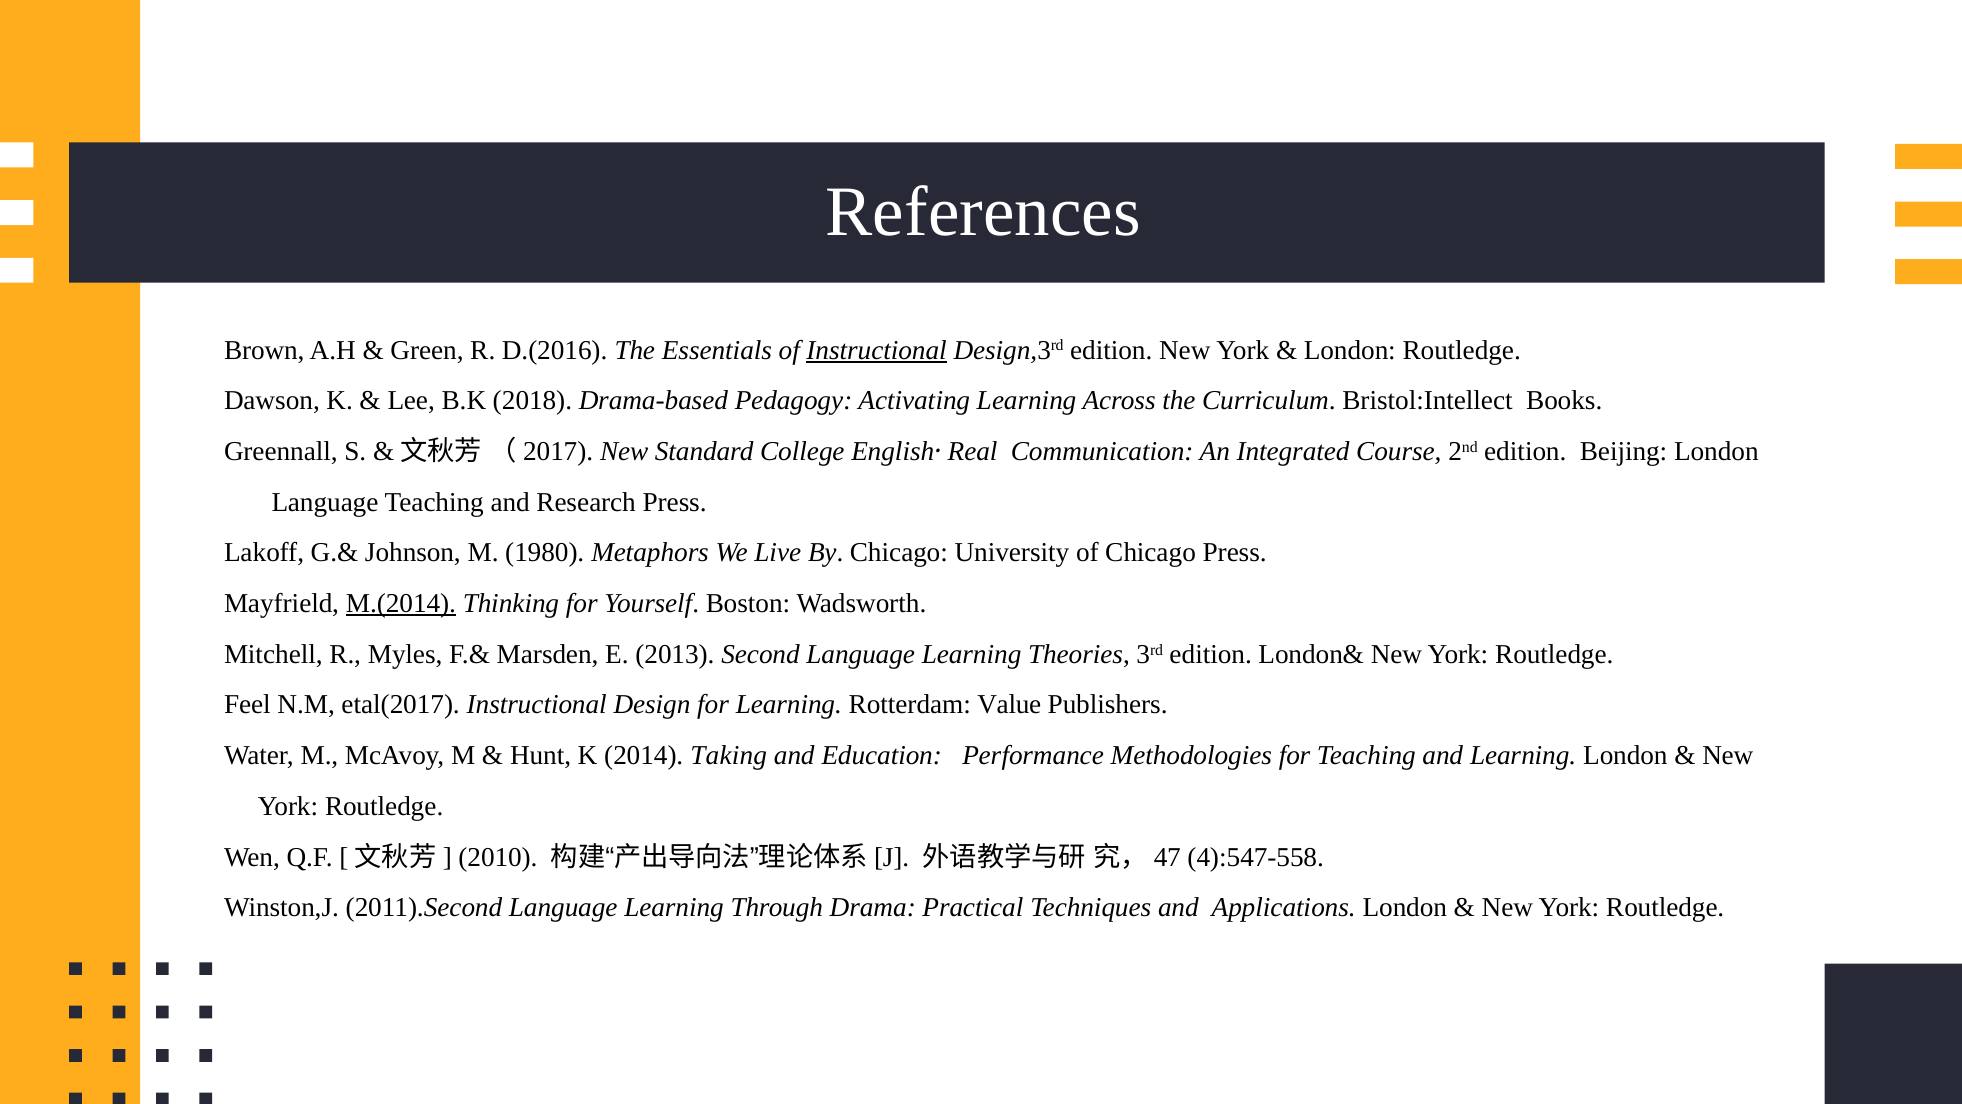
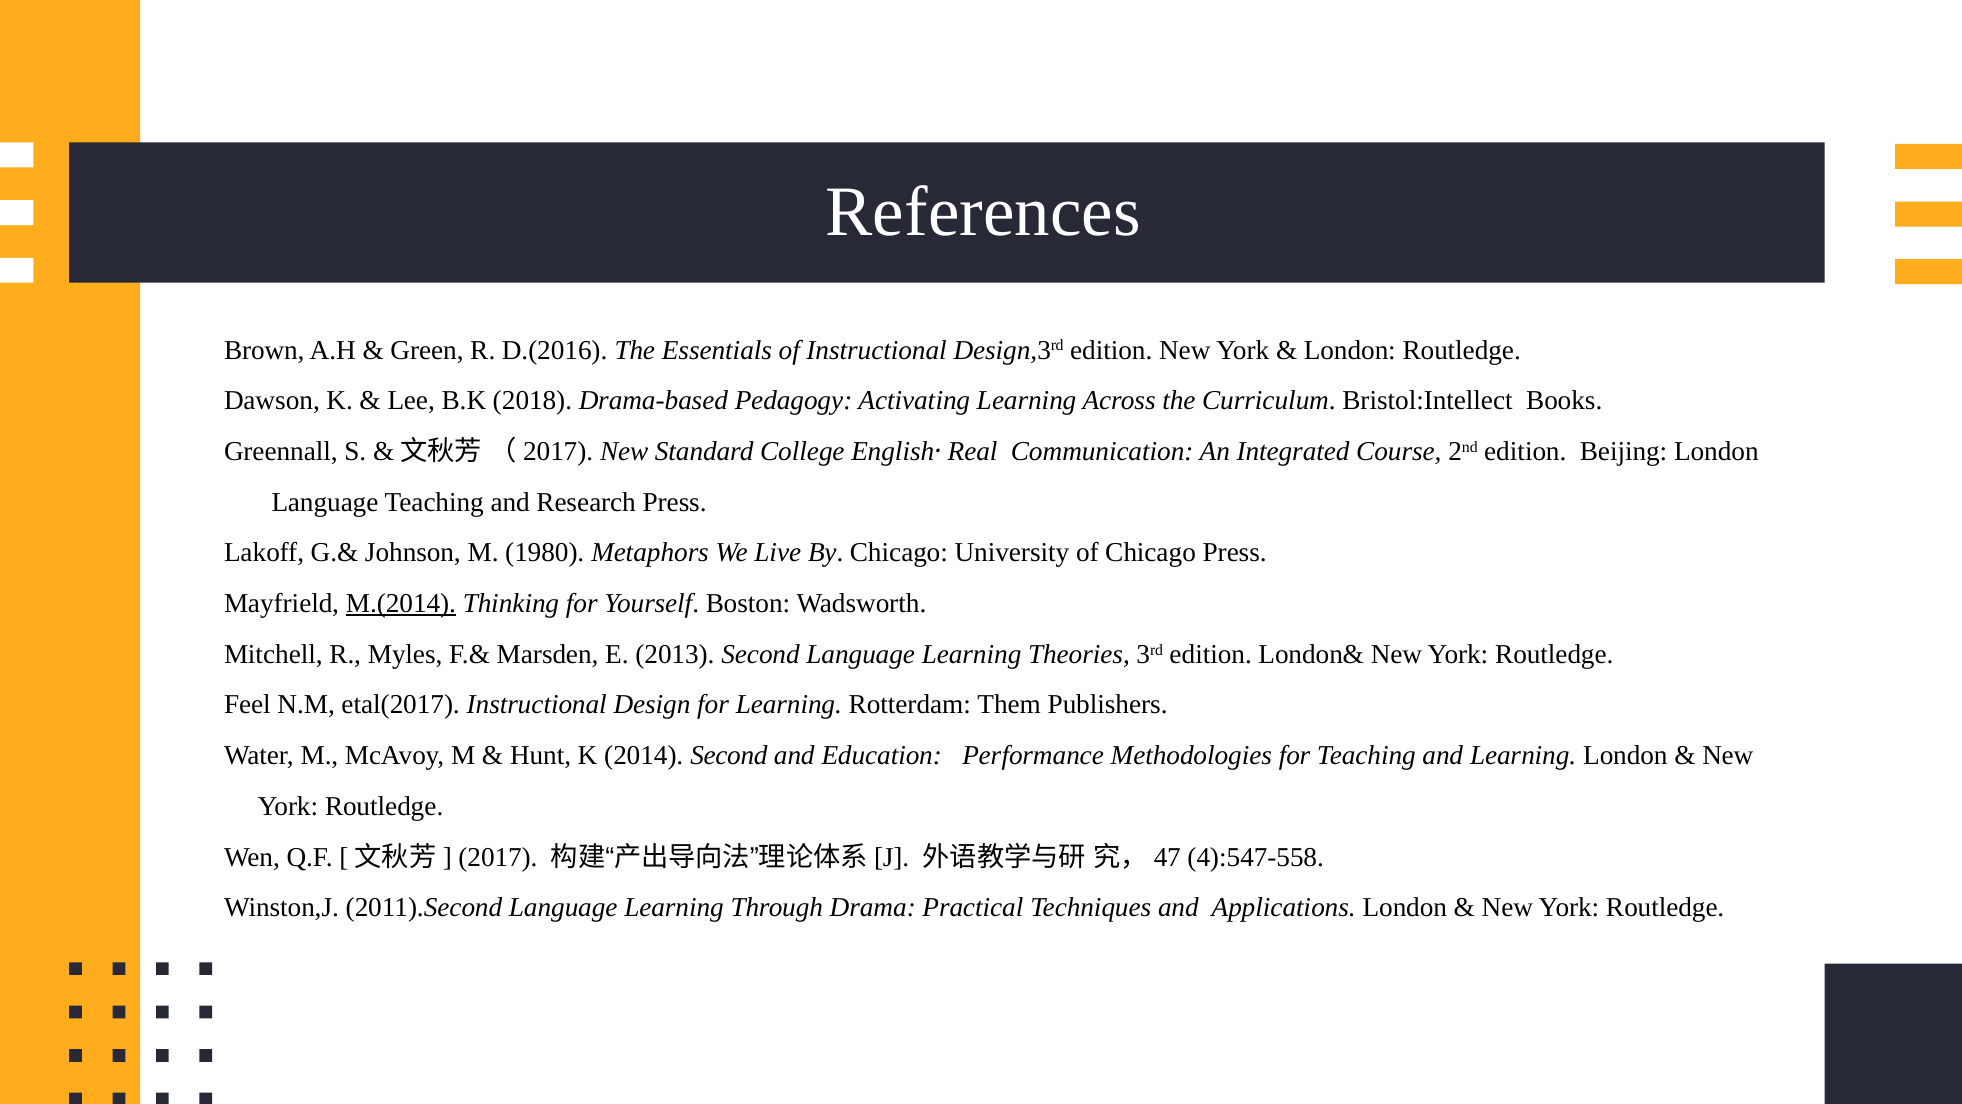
Instructional at (877, 350) underline: present -> none
Value: Value -> Them
2014 Taking: Taking -> Second
2010: 2010 -> 2017
